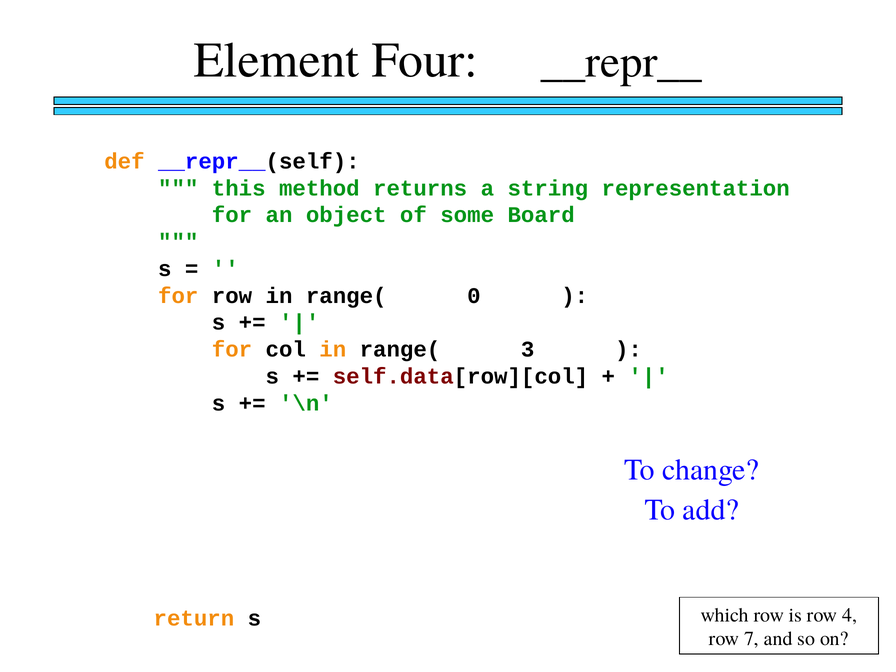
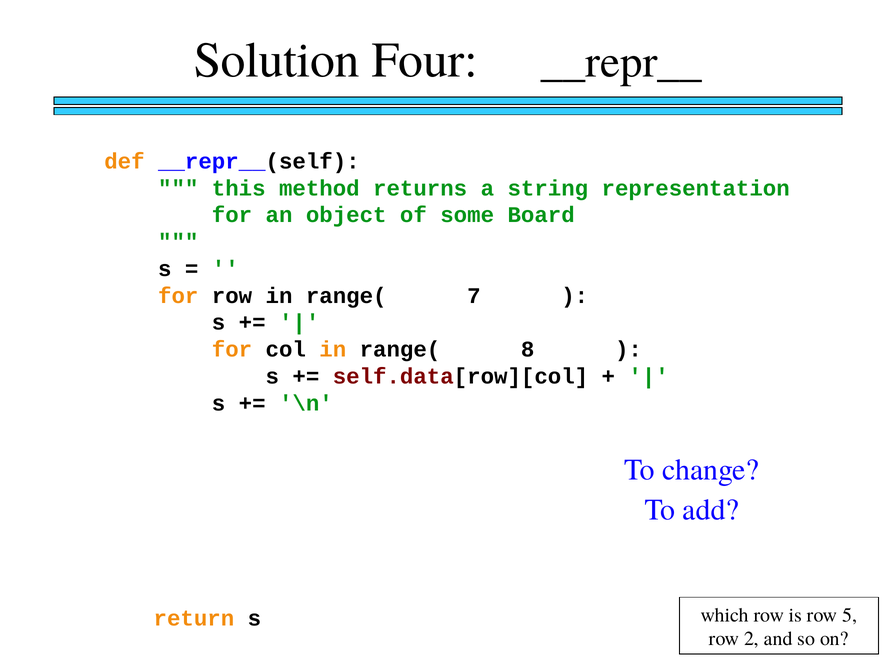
Element: Element -> Solution
0: 0 -> 7
3: 3 -> 8
4: 4 -> 5
7: 7 -> 2
